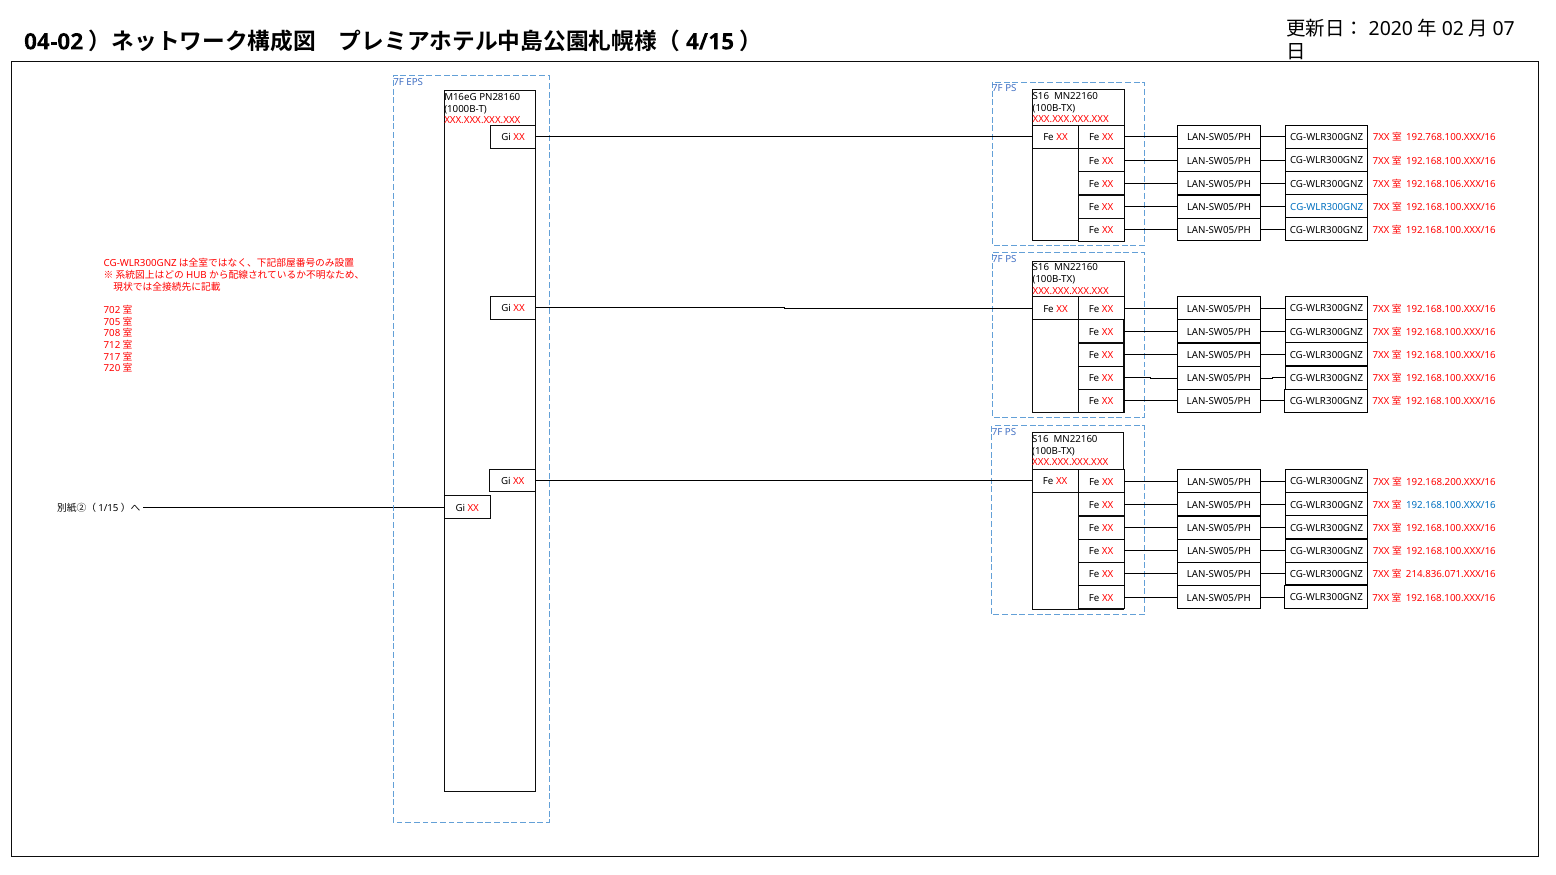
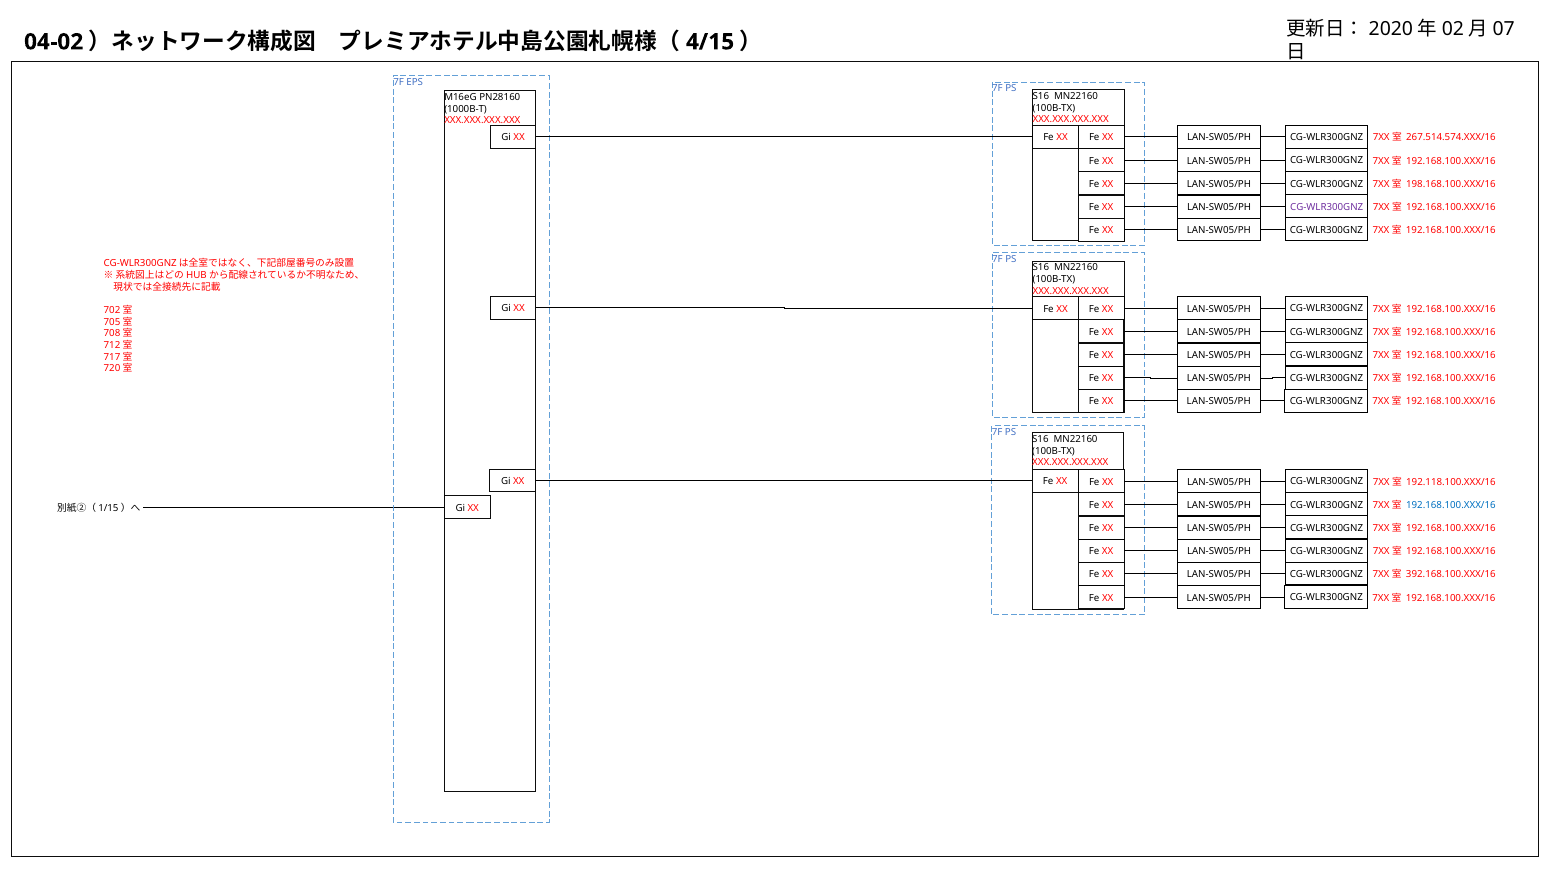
192.768.100.XXX/16: 192.768.100.XXX/16 -> 267.514.574.XXX/16
192.168.106.XXX/16: 192.168.106.XXX/16 -> 198.168.100.XXX/16
CG-WLR300GNZ at (1327, 207) colour: blue -> purple
192.168.200.XXX/16: 192.168.200.XXX/16 -> 192.118.100.XXX/16
214.836.071.XXX/16: 214.836.071.XXX/16 -> 392.168.100.XXX/16
